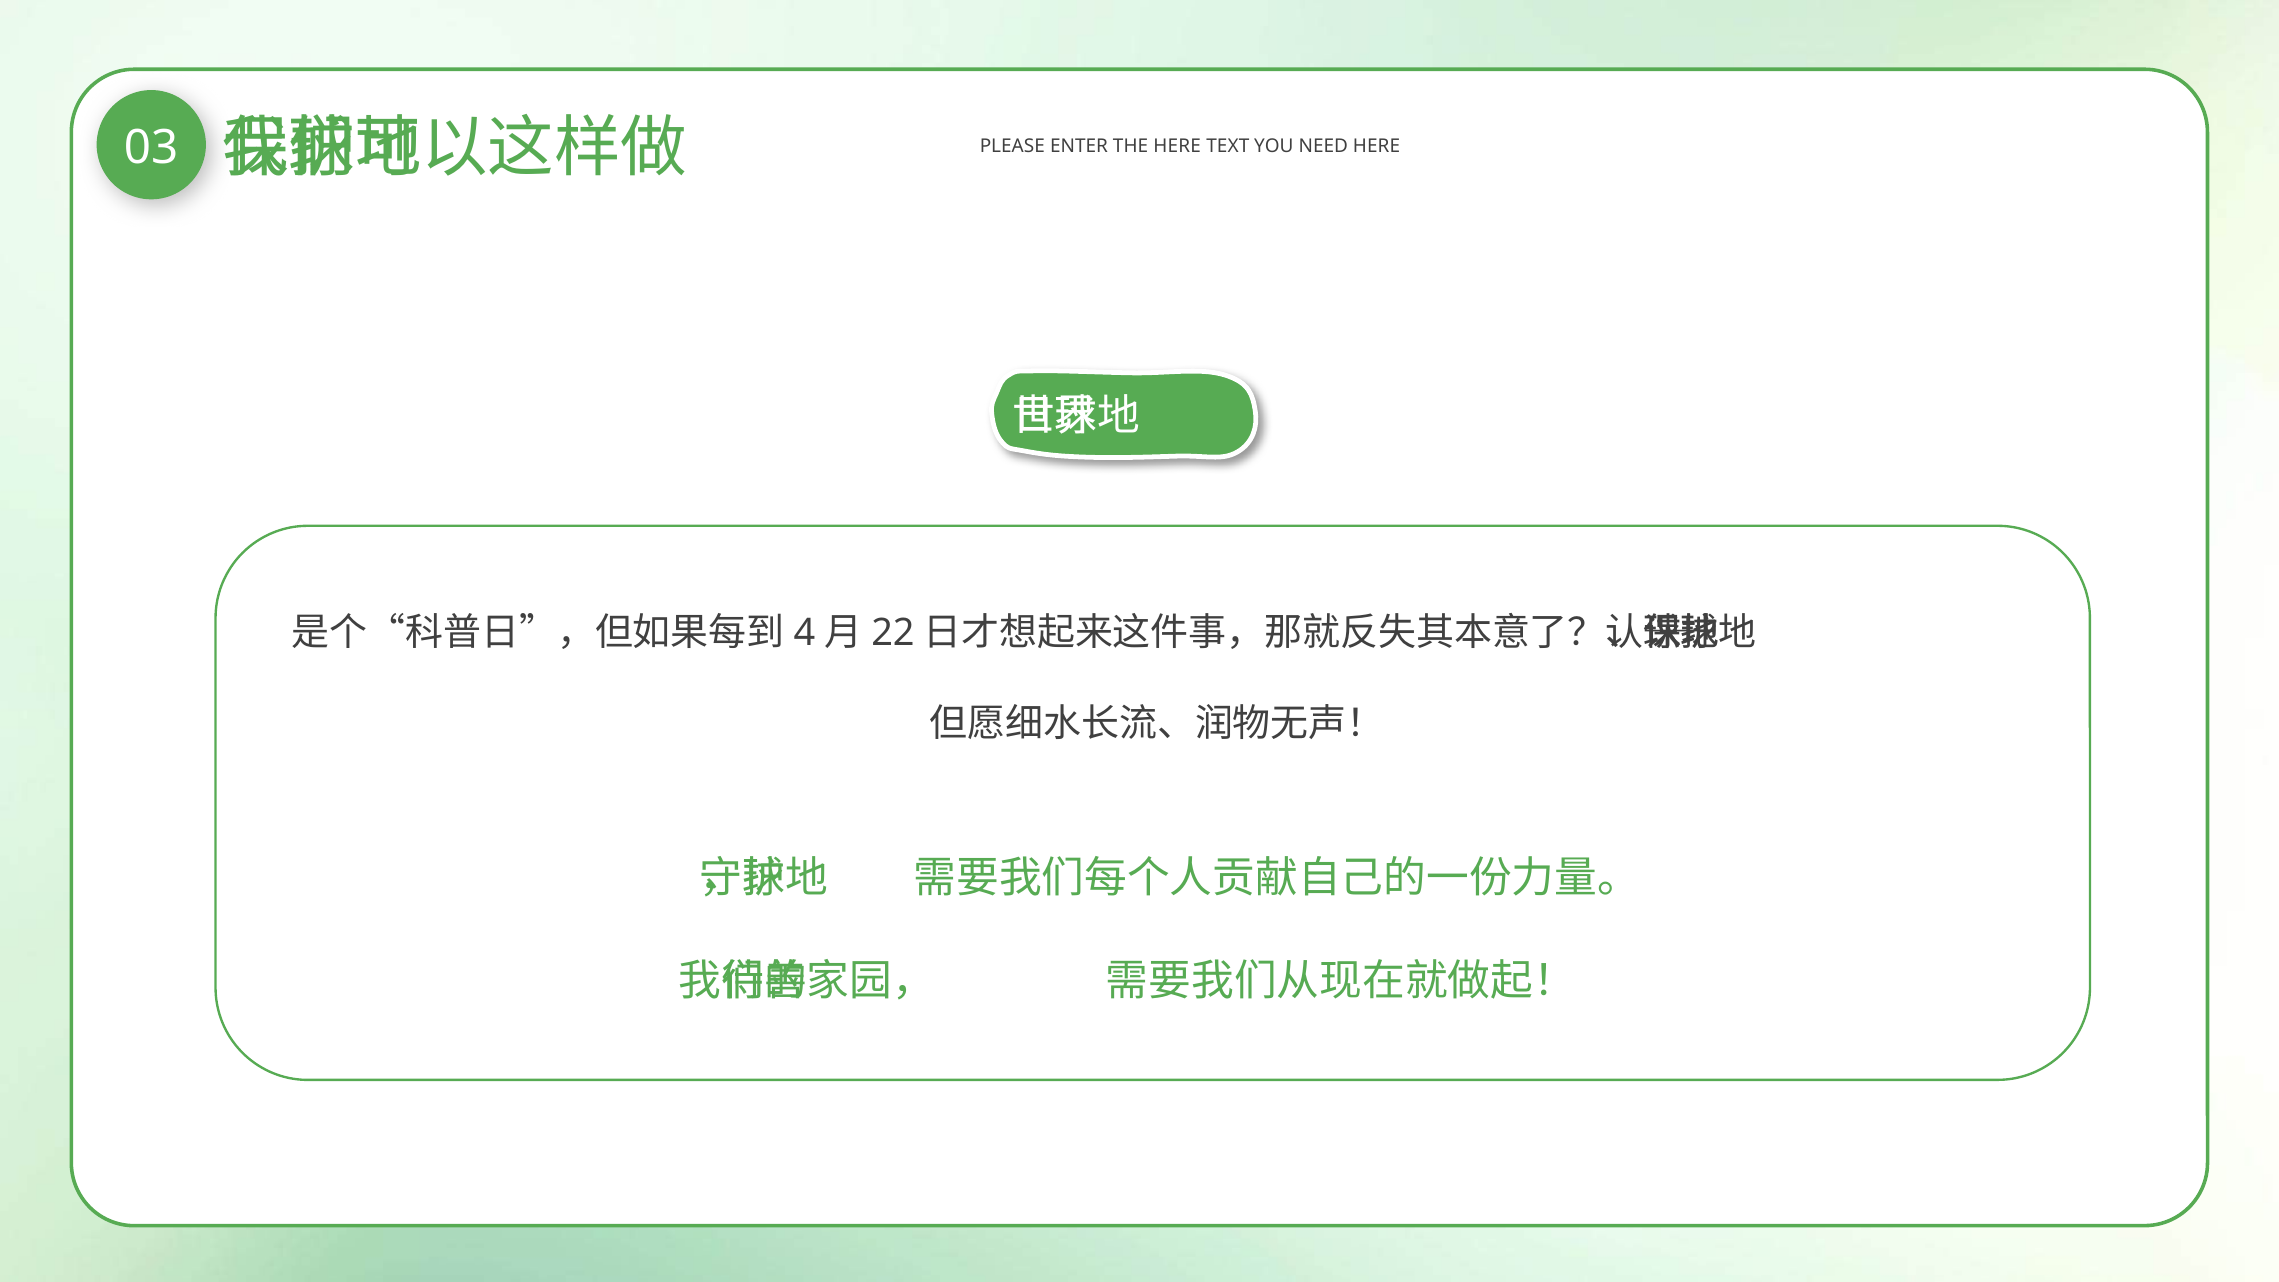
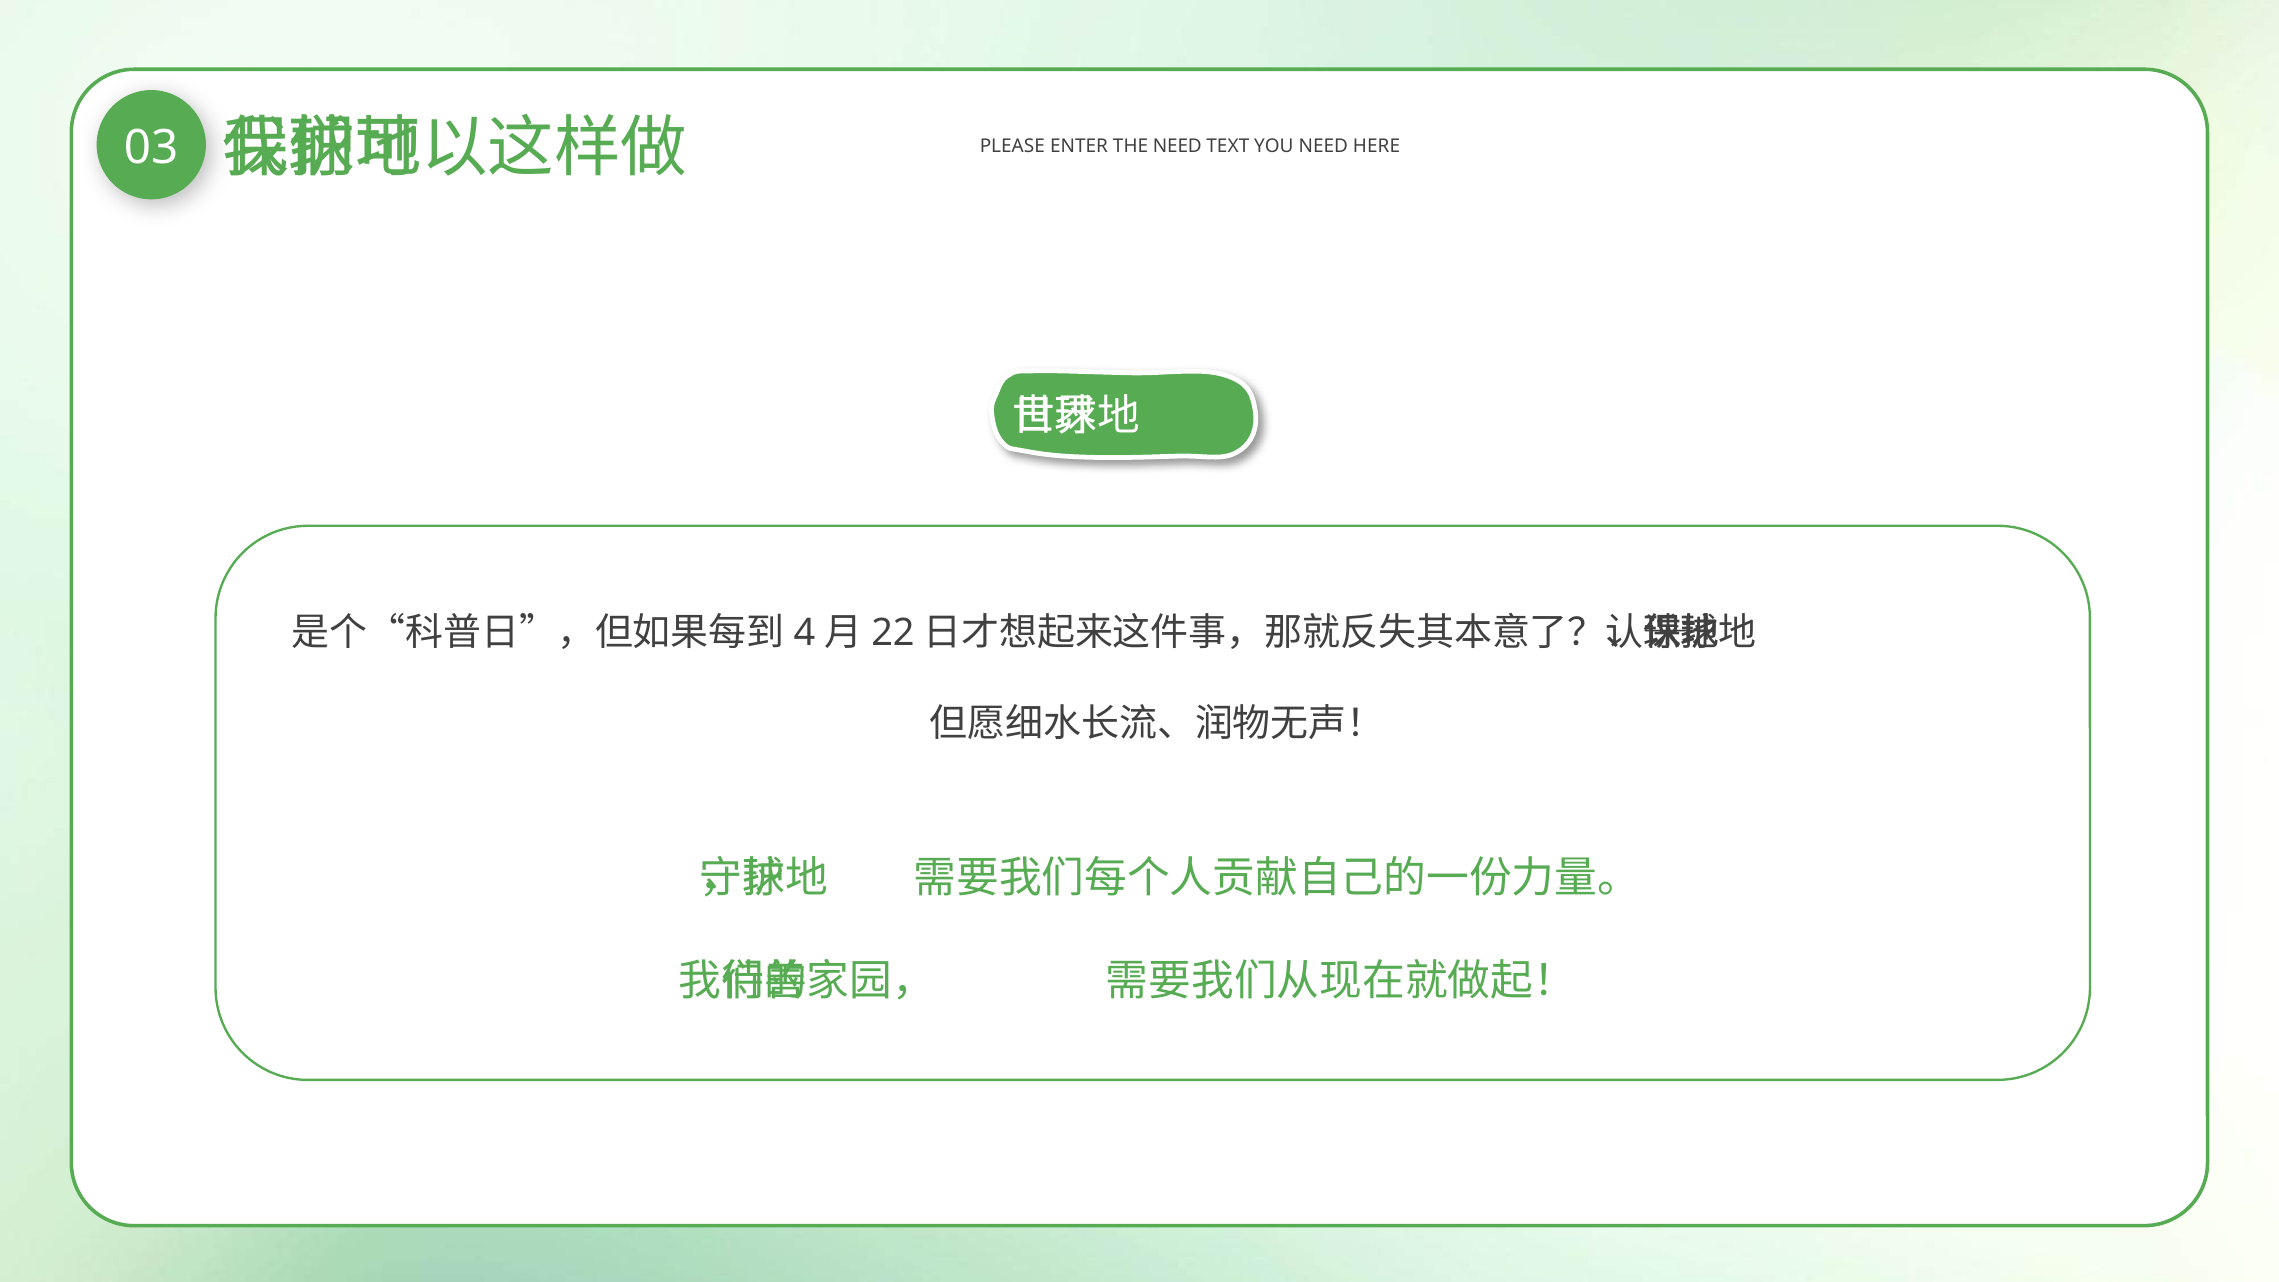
THE HERE: HERE -> NEED
